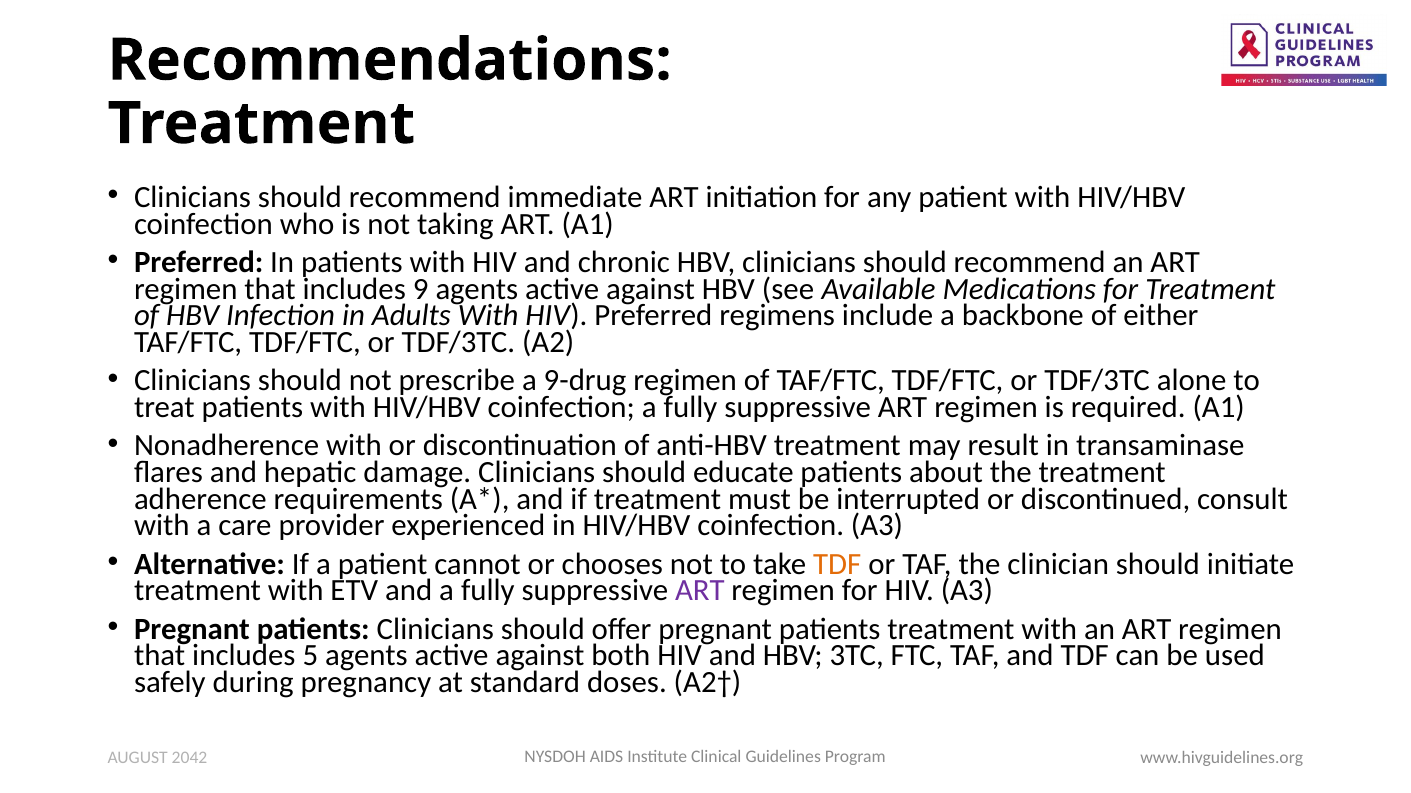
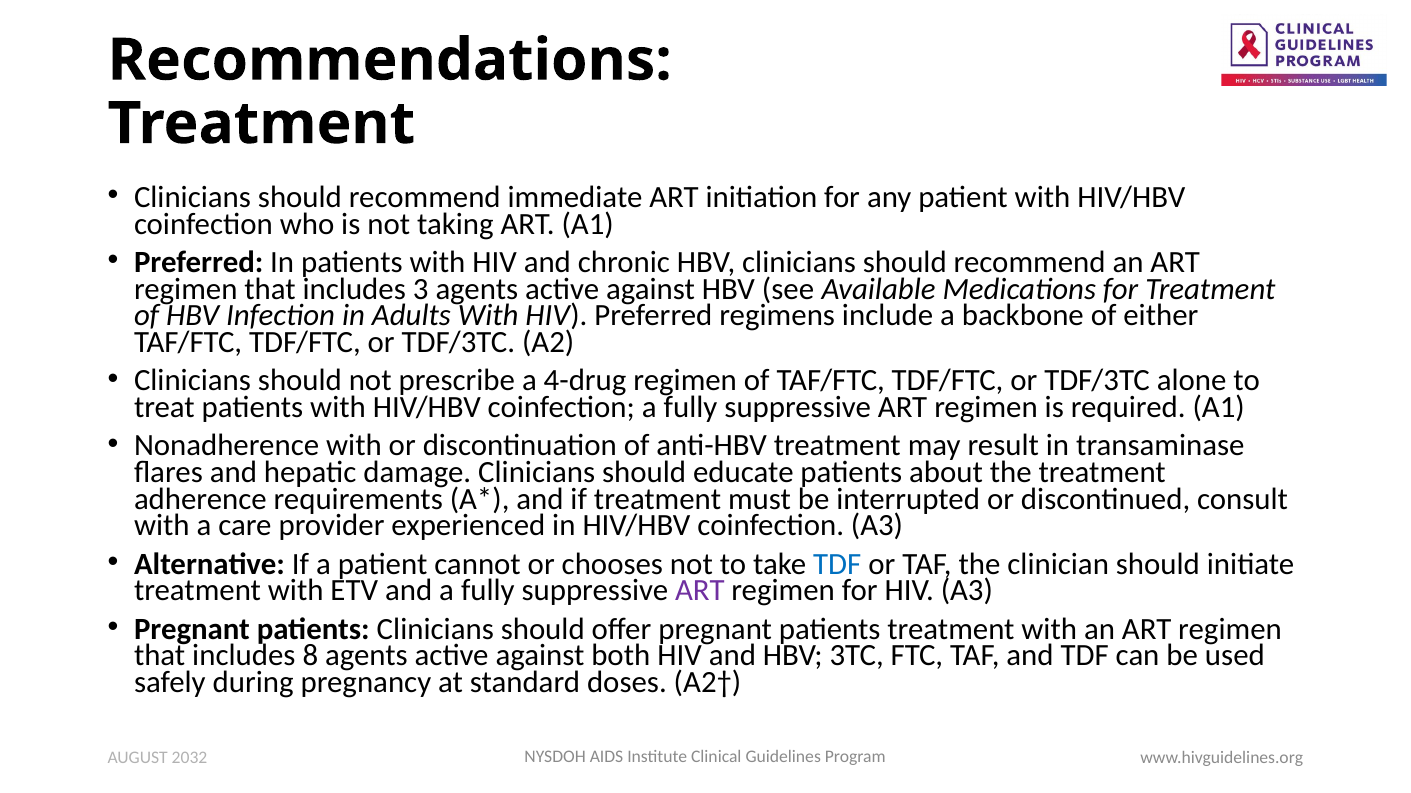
9: 9 -> 3
9-drug: 9-drug -> 4-drug
TDF at (837, 564) colour: orange -> blue
5: 5 -> 8
2042: 2042 -> 2032
